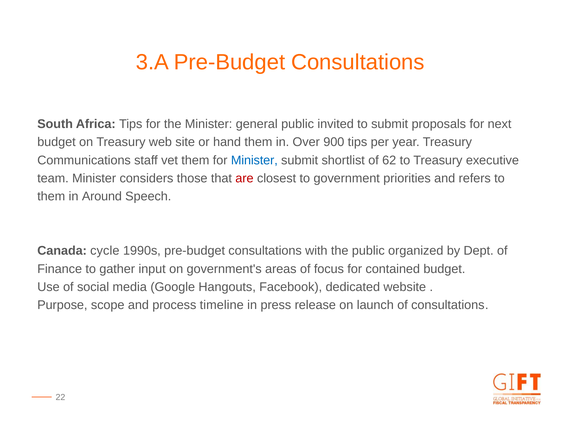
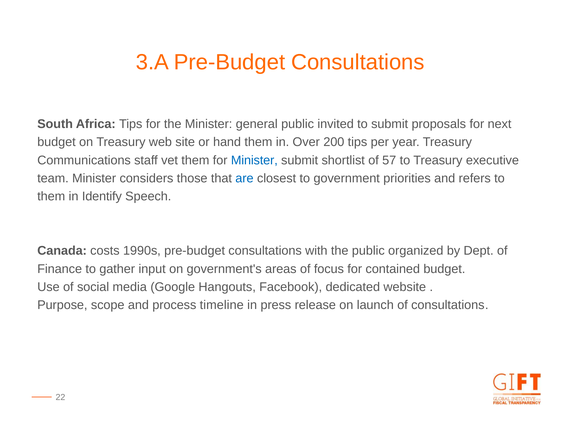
900: 900 -> 200
62: 62 -> 57
are colour: red -> blue
Around: Around -> Identify
cycle: cycle -> costs
